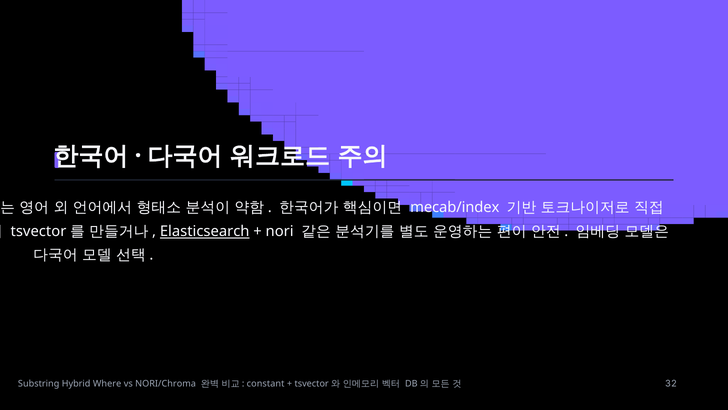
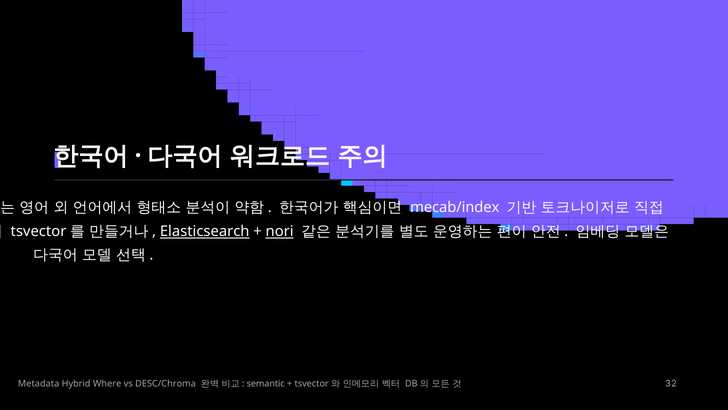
nori underline: none -> present
Substring: Substring -> Metadata
NORI/Chroma: NORI/Chroma -> DESC/Chroma
constant: constant -> semantic
